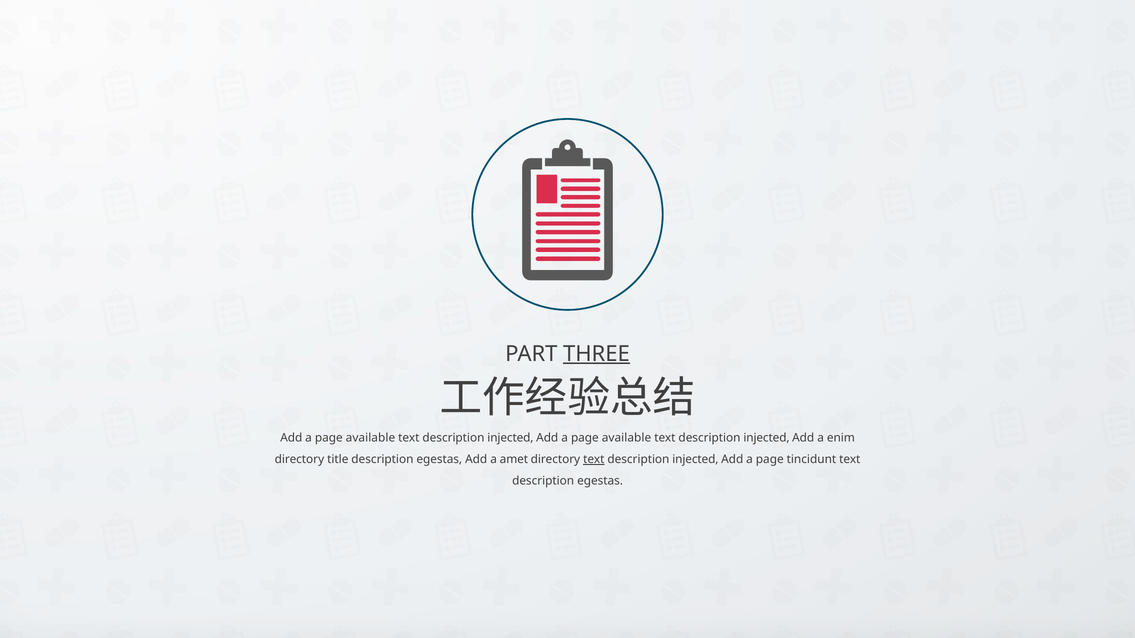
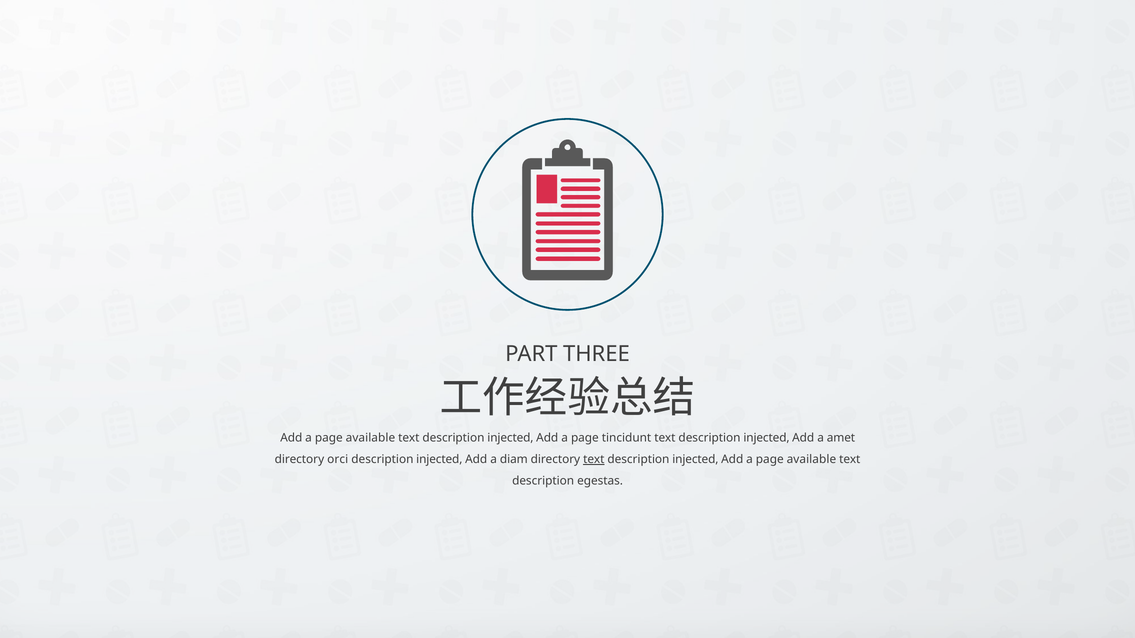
THREE underline: present -> none
available at (627, 438): available -> tincidunt
enim: enim -> amet
title: title -> orci
egestas at (439, 460): egestas -> injected
amet: amet -> diam
tincidunt at (811, 460): tincidunt -> available
